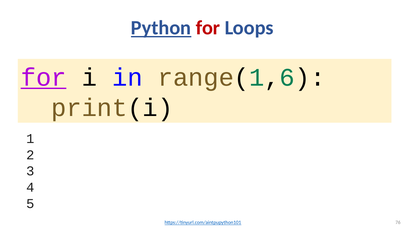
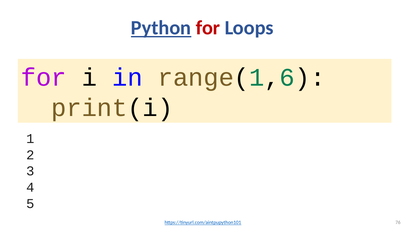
for at (44, 78) underline: present -> none
